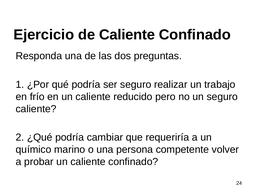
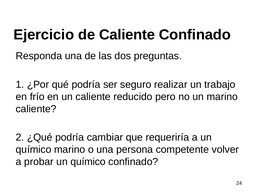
un seguro: seguro -> marino
probar un caliente: caliente -> químico
